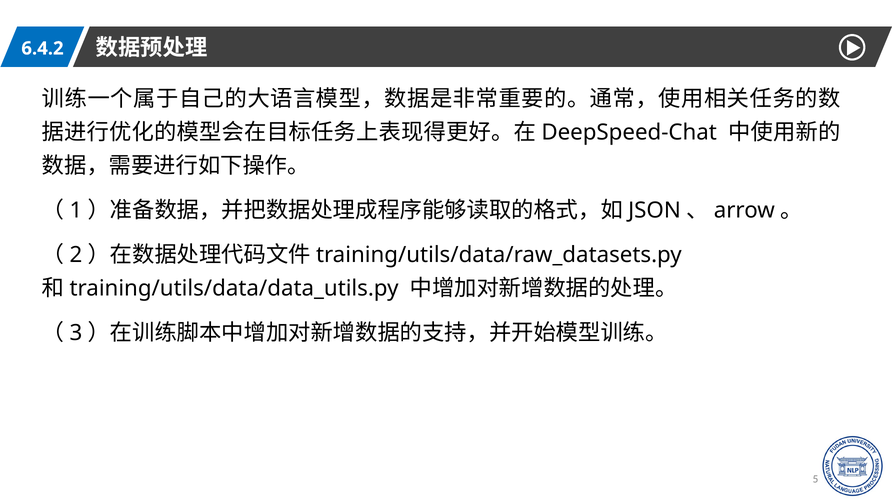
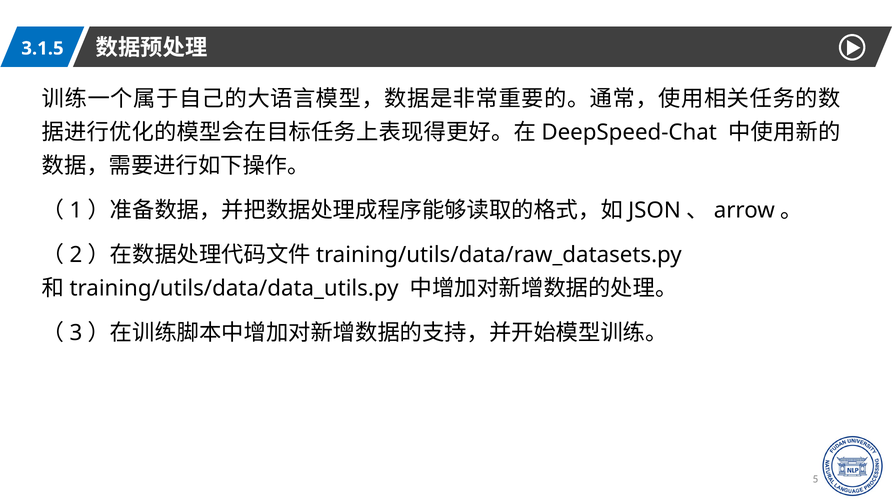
6.4.2: 6.4.2 -> 3.1.5
